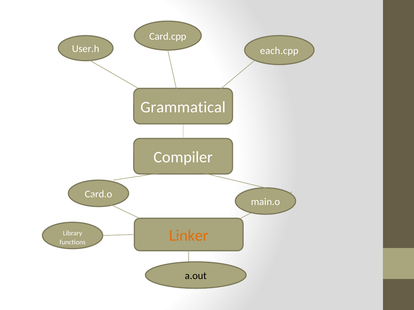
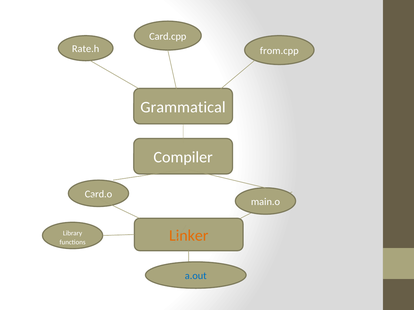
User.h: User.h -> Rate.h
each.cpp: each.cpp -> from.cpp
a.out colour: black -> blue
